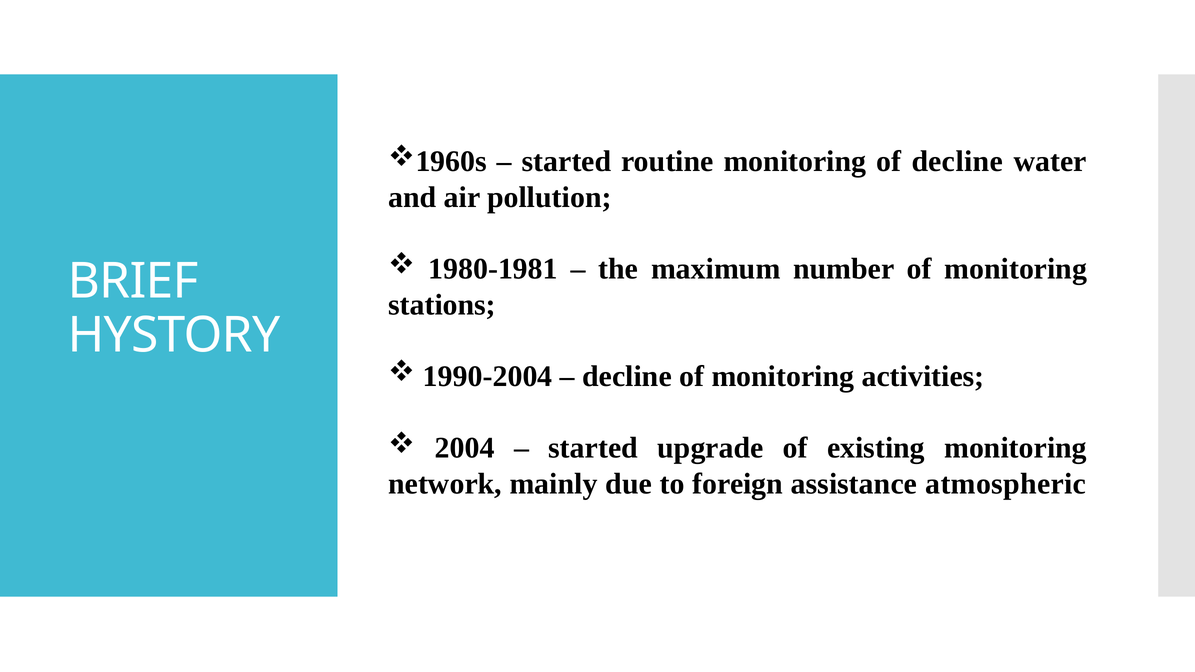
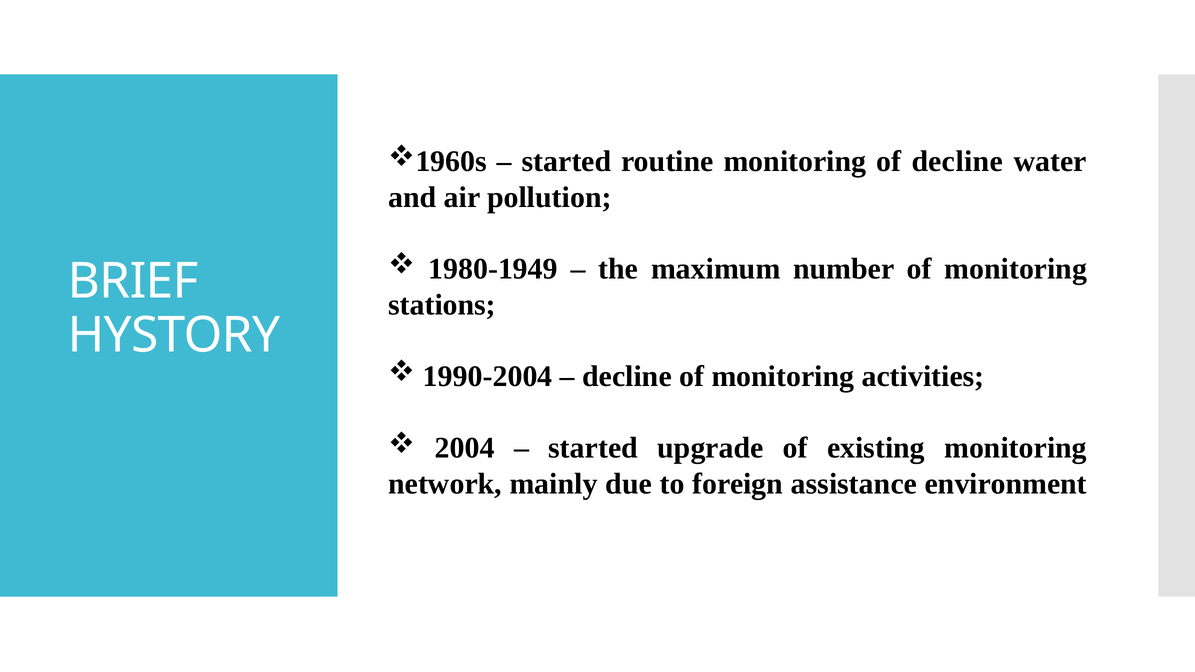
1980-1981: 1980-1981 -> 1980-1949
atmospheric: atmospheric -> environment
